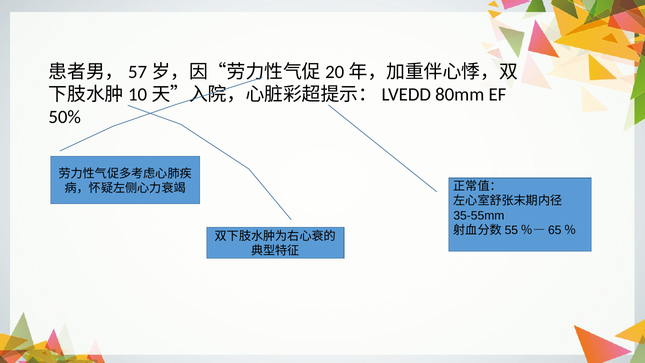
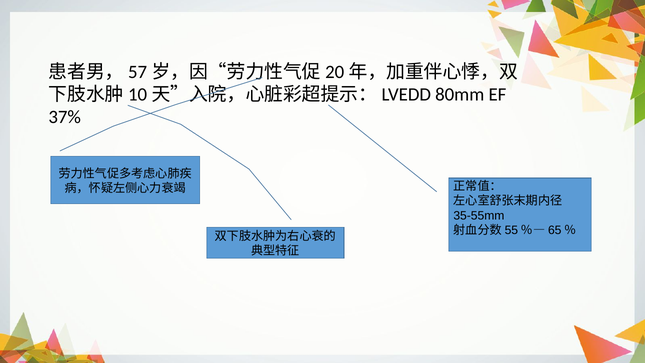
50%: 50% -> 37%
